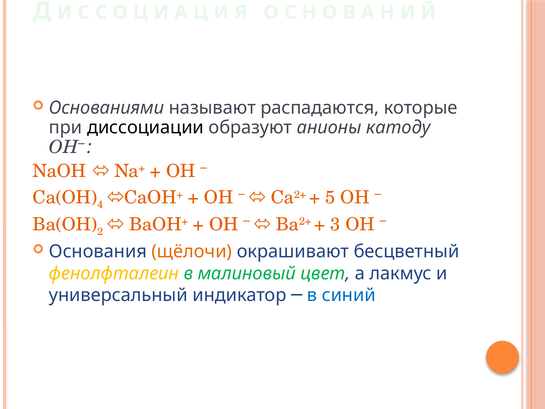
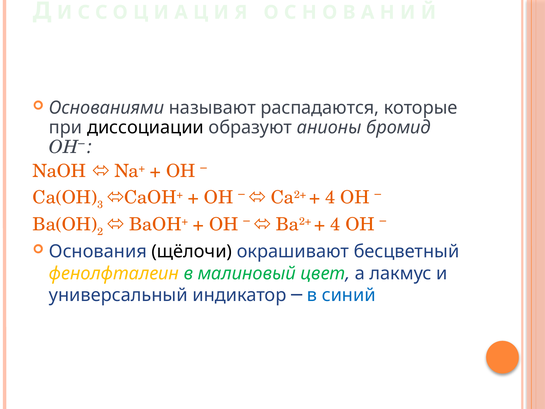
катоду: катоду -> бромид
4: 4 -> 3
5 at (330, 197): 5 -> 4
3 at (335, 224): 3 -> 4
щёлочи colour: orange -> black
